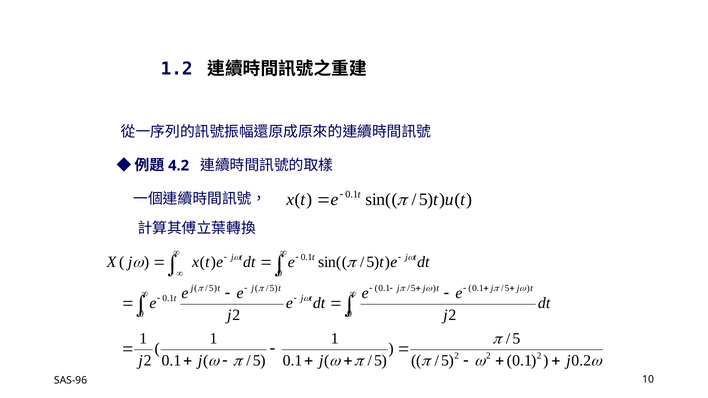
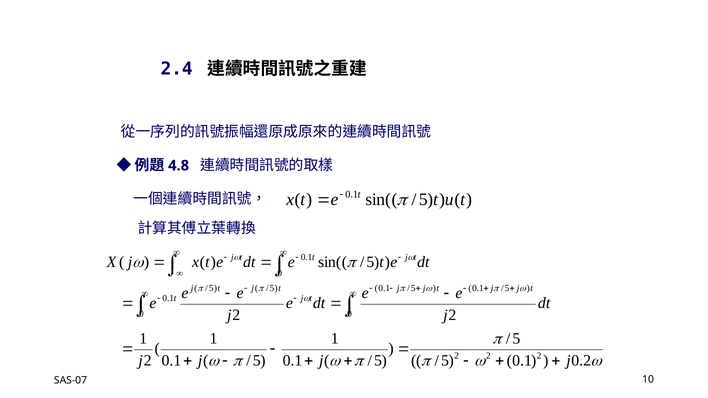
1.2: 1.2 -> 2.4
4.2: 4.2 -> 4.8
SAS-96: SAS-96 -> SAS-07
